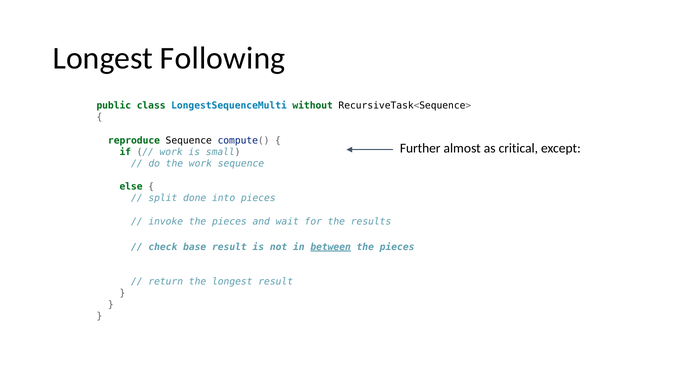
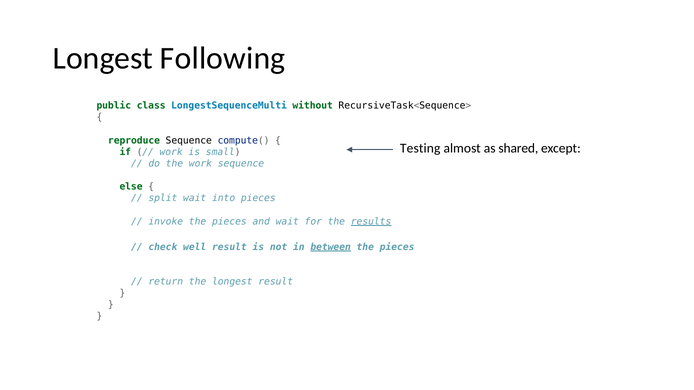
Further: Further -> Testing
critical: critical -> shared
split done: done -> wait
results underline: none -> present
base: base -> well
